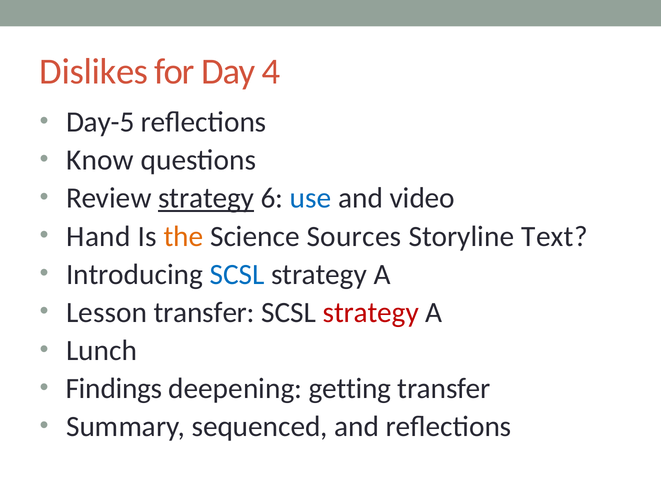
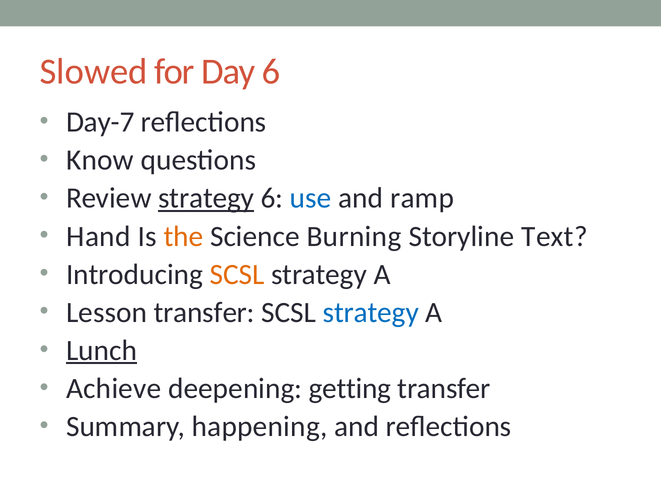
Dislikes: Dislikes -> Slowed
Day 4: 4 -> 6
Day-5: Day-5 -> Day-7
video: video -> ramp
Sources: Sources -> Burning
SCSL at (237, 274) colour: blue -> orange
strategy at (371, 312) colour: red -> blue
Lunch underline: none -> present
Findings: Findings -> Achieve
sequenced: sequenced -> happening
